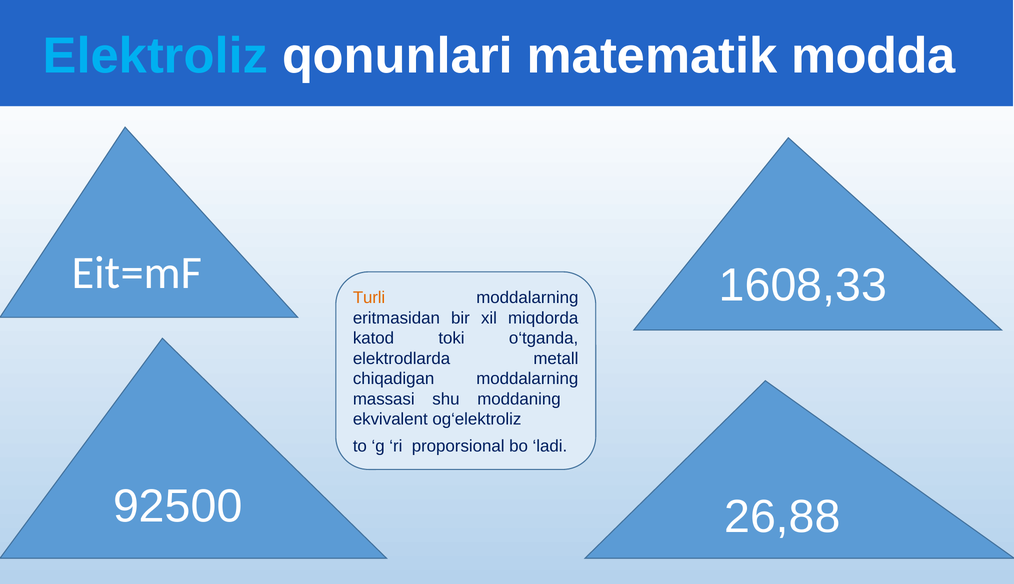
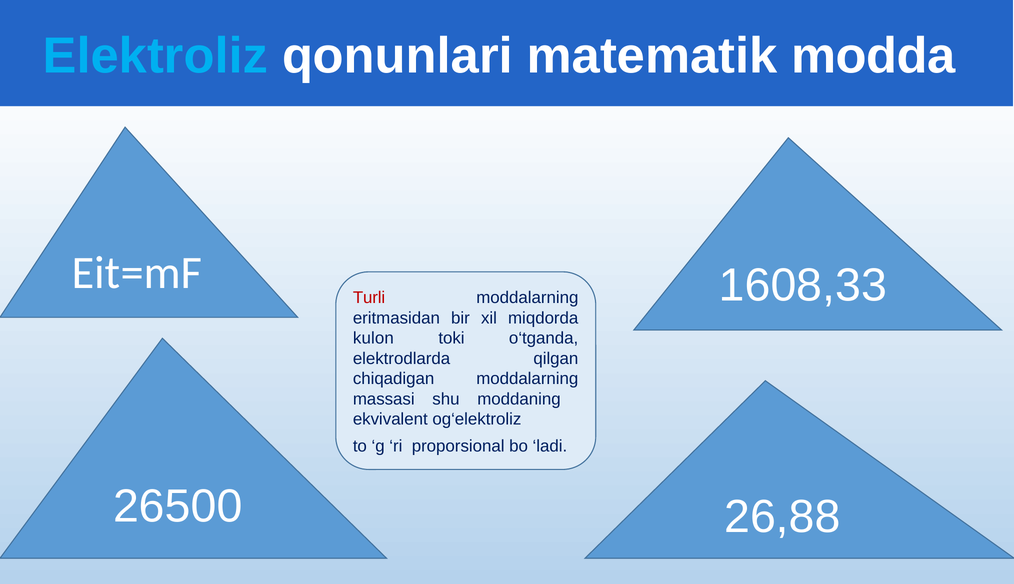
Turli colour: orange -> red
katod: katod -> kulon
metall: metall -> qilgan
92500: 92500 -> 26500
